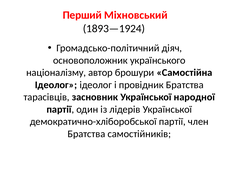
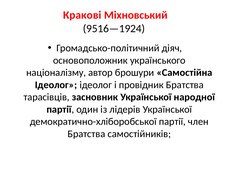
Перший: Перший -> Кракові
1893—1924: 1893—1924 -> 9516—1924
